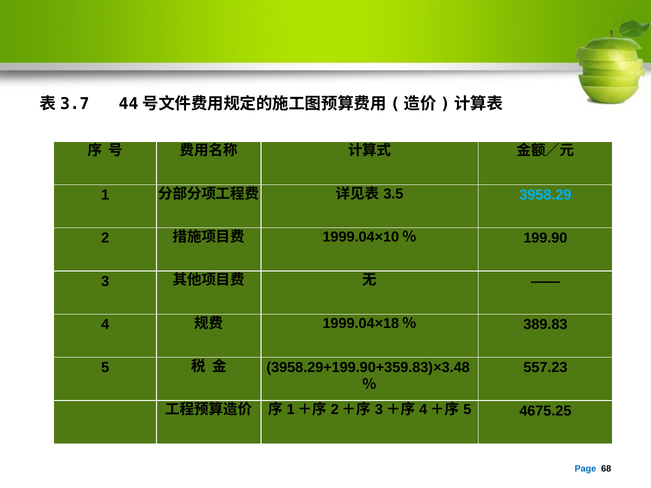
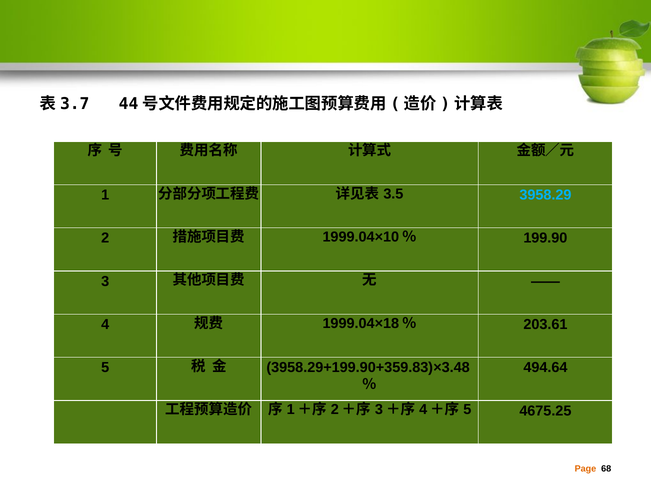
389.83: 389.83 -> 203.61
557.23: 557.23 -> 494.64
Page colour: blue -> orange
